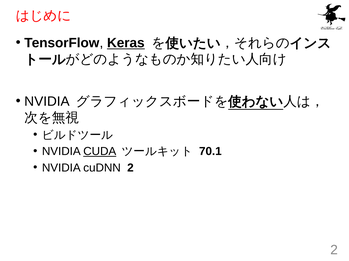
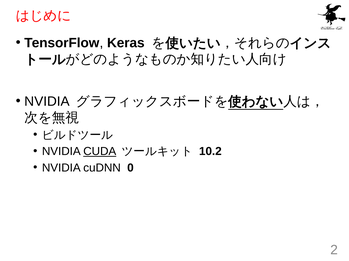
Keras underline: present -> none
70.1: 70.1 -> 10.2
cuDNN 2: 2 -> 0
